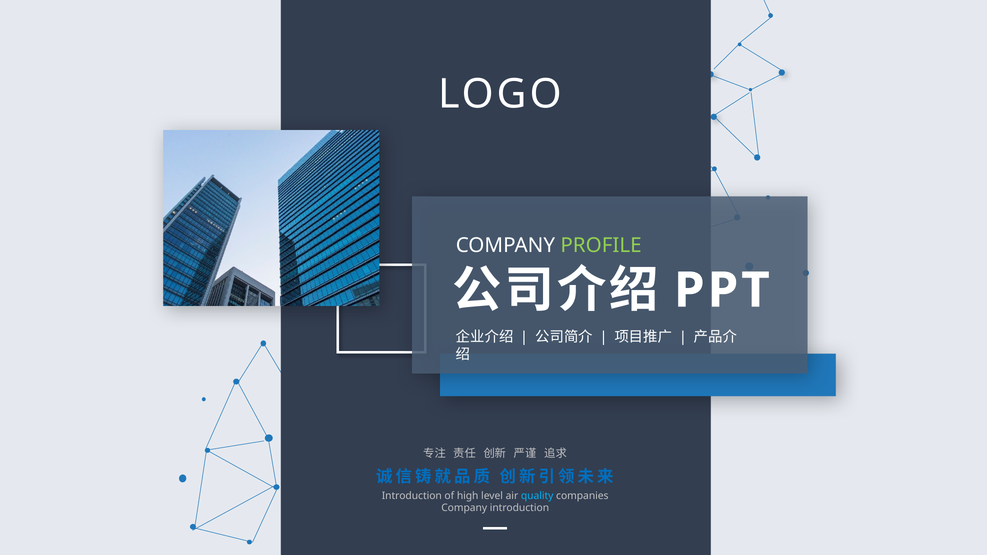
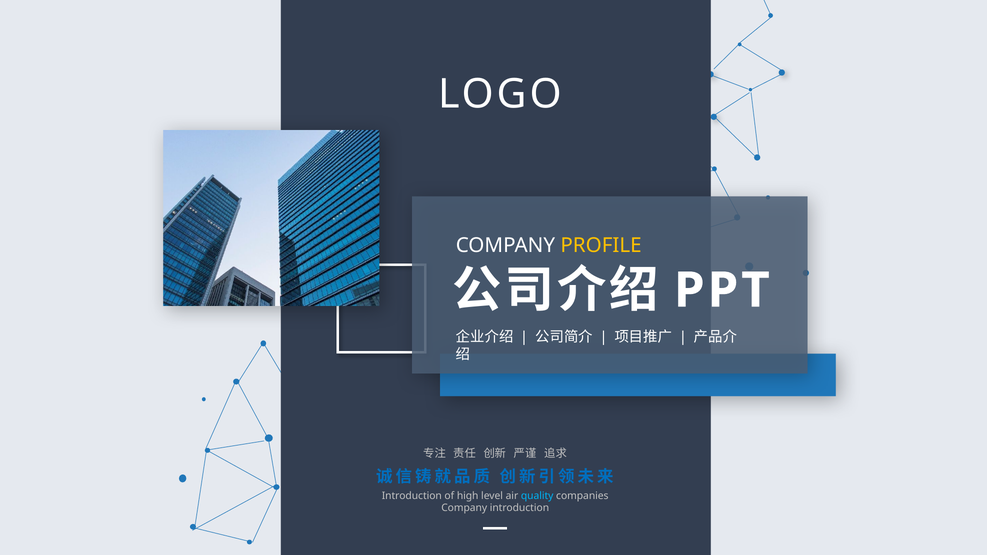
PROFILE colour: light green -> yellow
